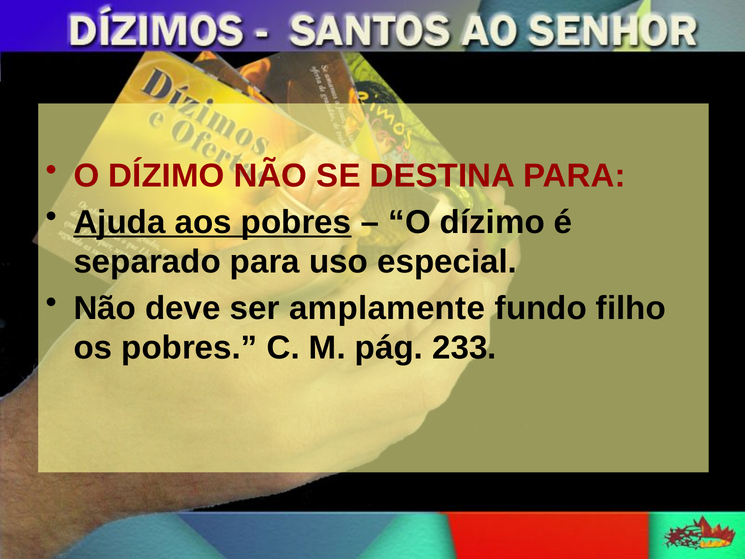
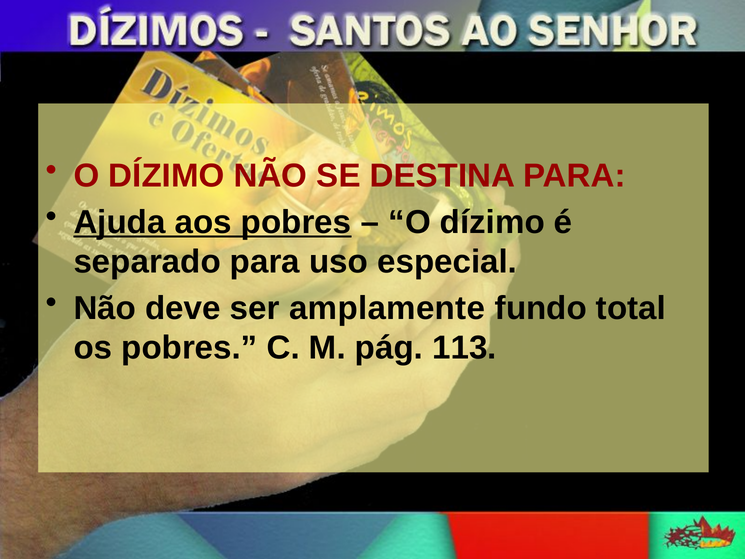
filho: filho -> total
233: 233 -> 113
